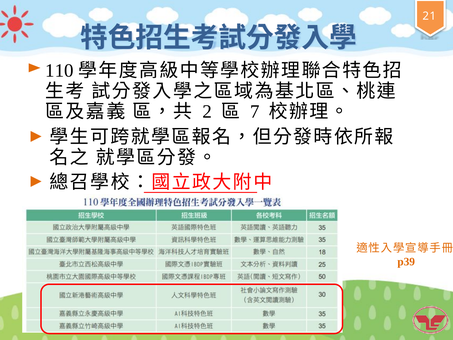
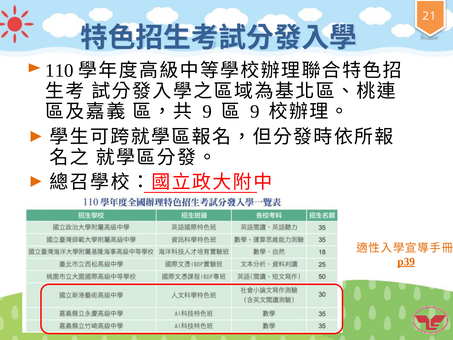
2 at (207, 111): 2 -> 9
7 at (255, 111): 7 -> 9
p39 underline: none -> present
